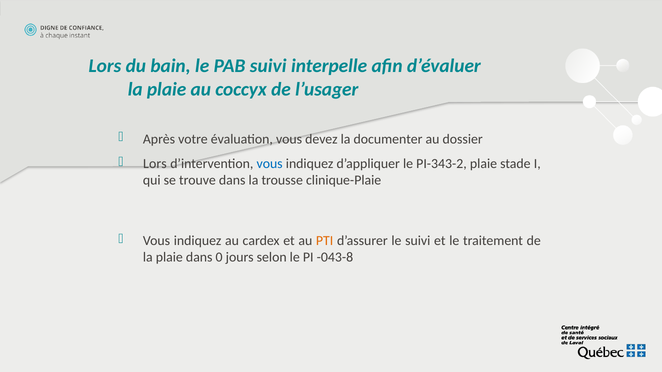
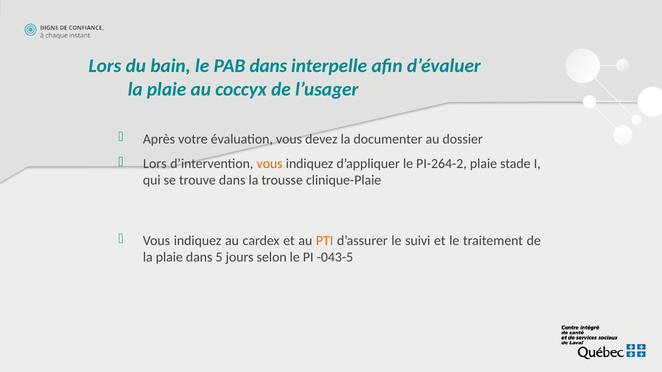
PAB suivi: suivi -> dans
vous at (270, 164) colour: blue -> orange
PI-343-2: PI-343-2 -> PI-264-2
0: 0 -> 5
-043-8: -043-8 -> -043-5
